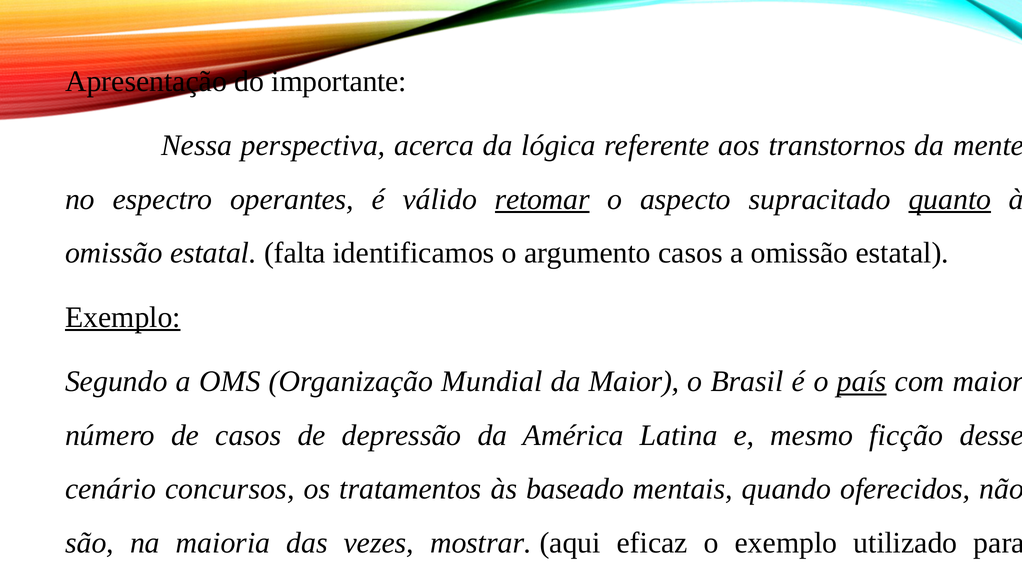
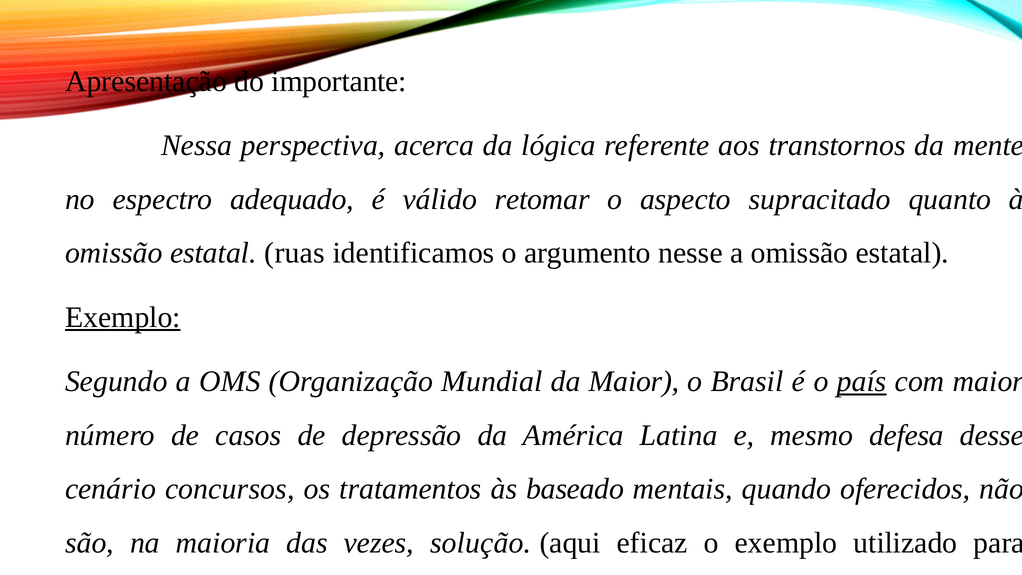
operantes: operantes -> adequado
retomar underline: present -> none
quanto underline: present -> none
falta: falta -> ruas
argumento casos: casos -> nesse
ficção: ficção -> defesa
mostrar: mostrar -> solução
